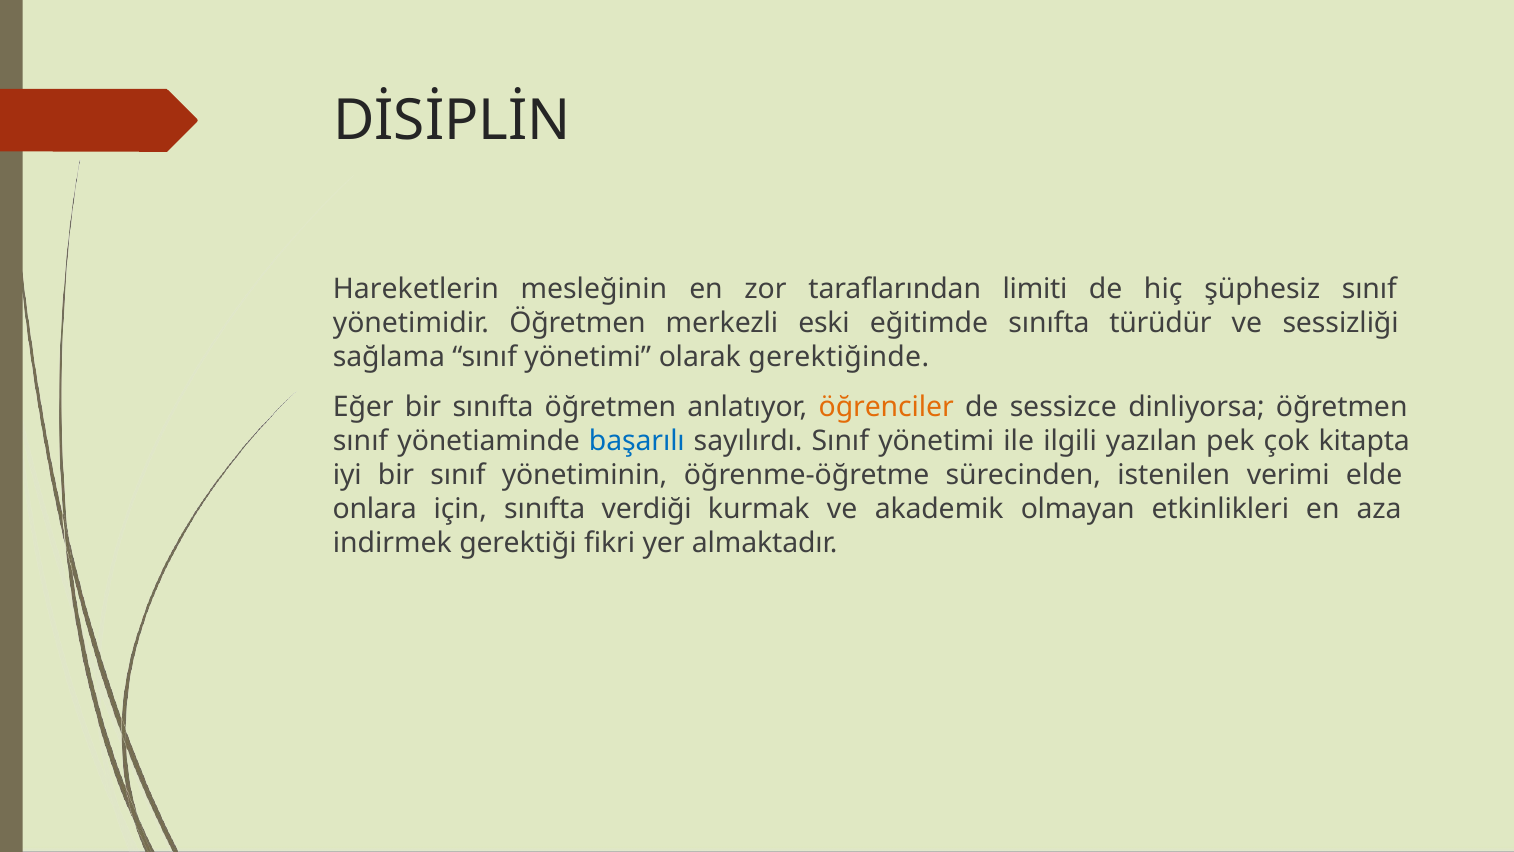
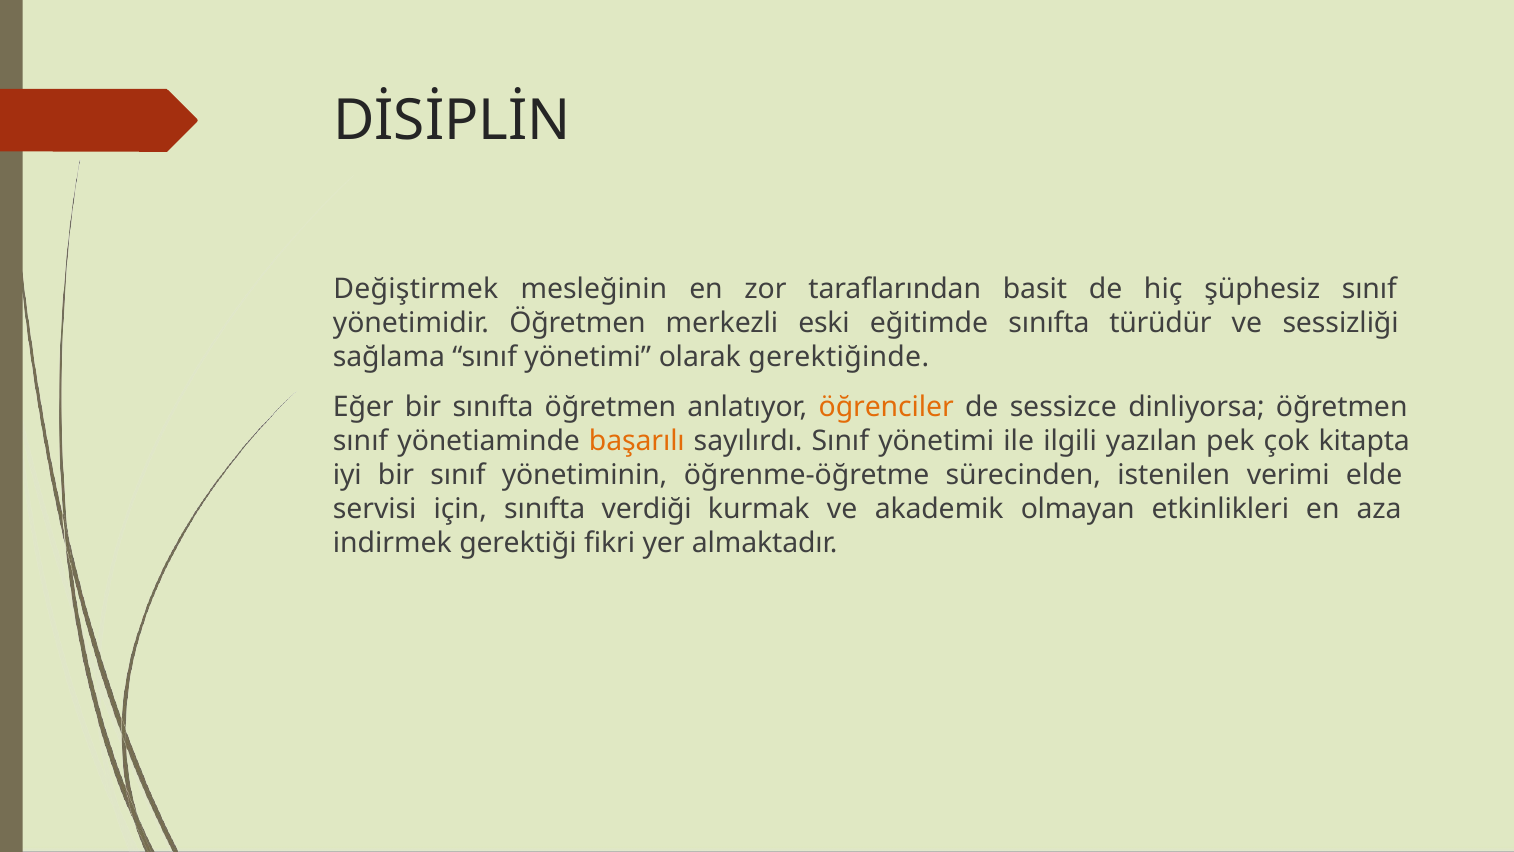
Hareketlerin: Hareketlerin -> Değiştirmek
limiti: limiti -> basit
başarılı colour: blue -> orange
onlara: onlara -> servisi
